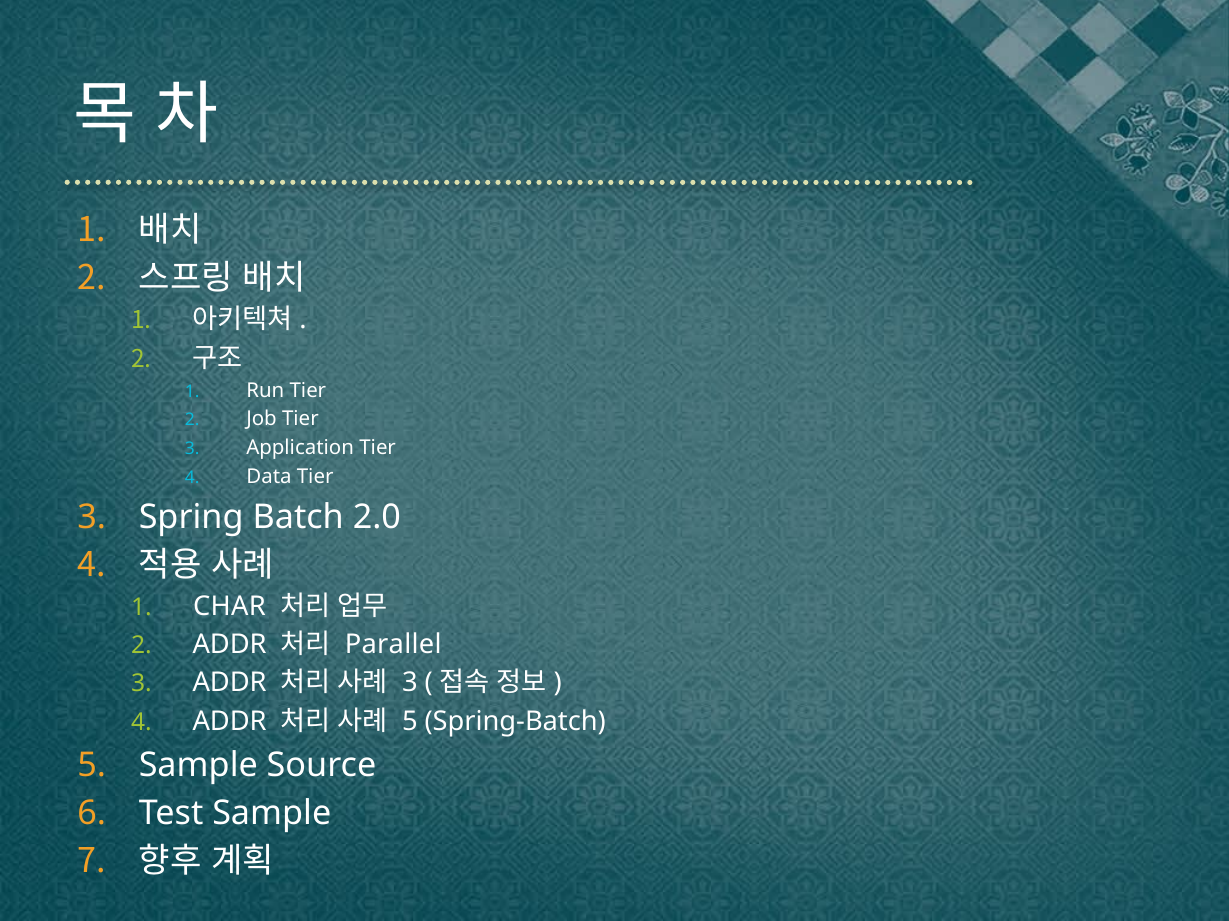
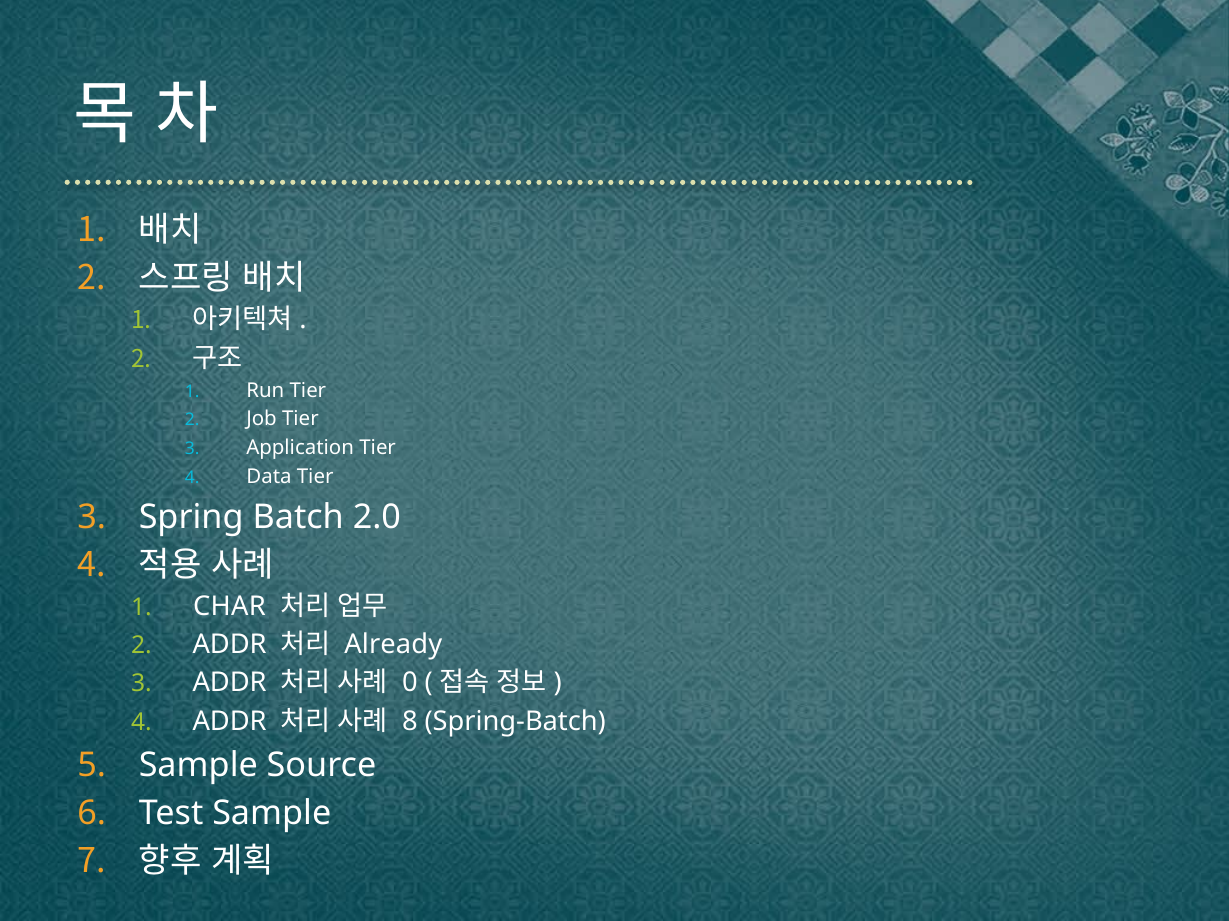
Parallel: Parallel -> Already
3 at (410, 683): 3 -> 0
5 at (410, 722): 5 -> 8
